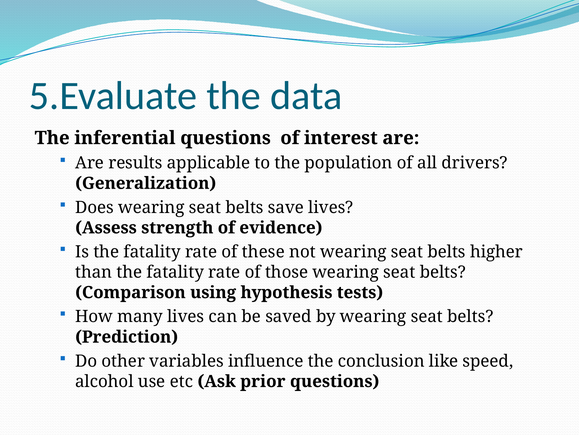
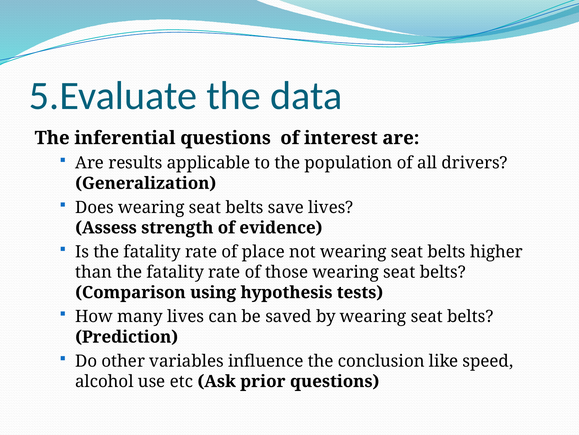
these: these -> place
